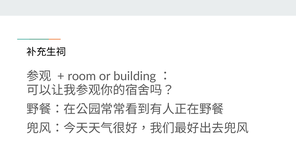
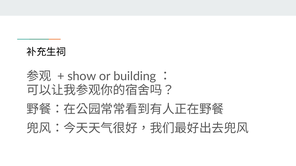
room: room -> show
